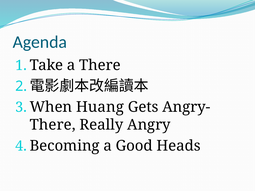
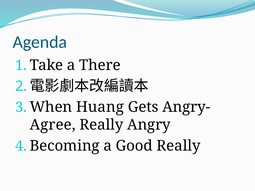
There at (53, 125): There -> Agree
Good Heads: Heads -> Really
